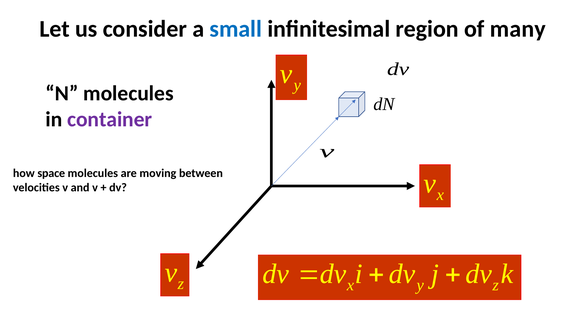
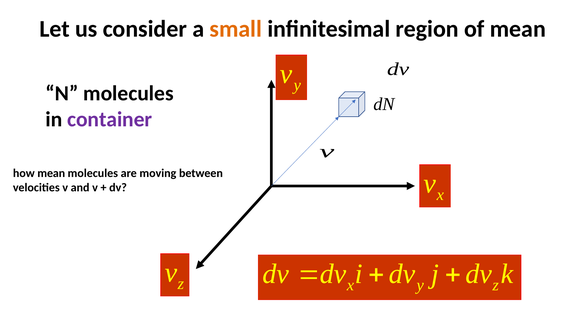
small colour: blue -> orange
of many: many -> mean
how space: space -> mean
